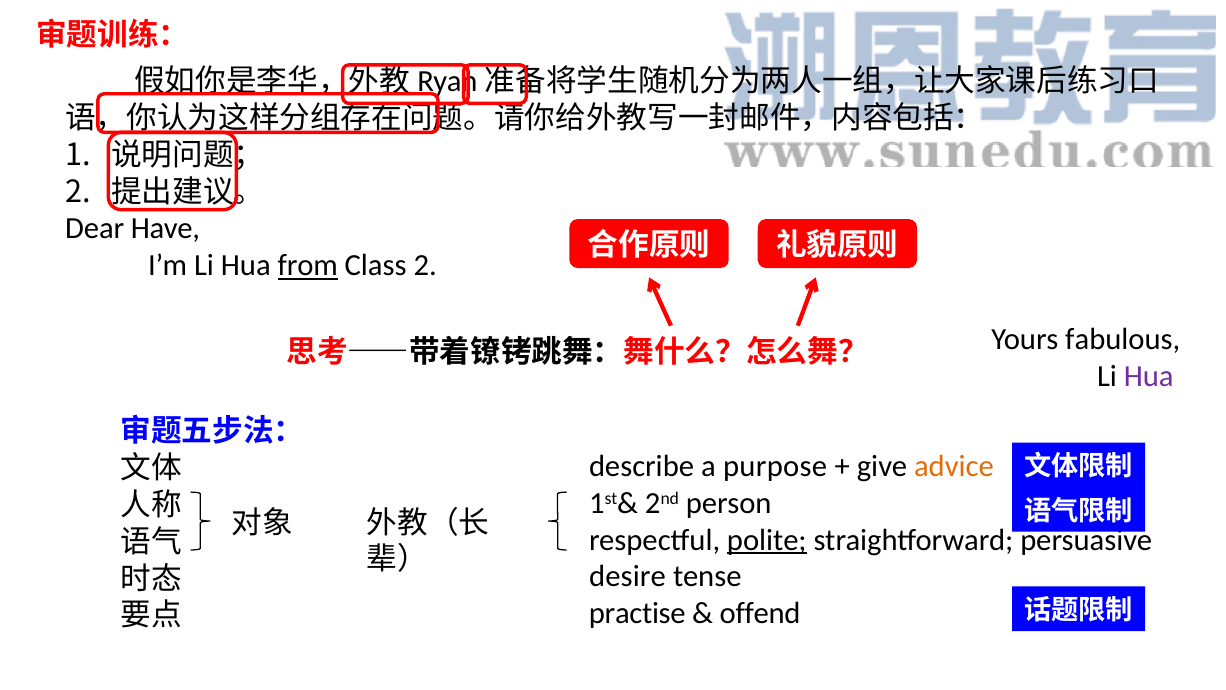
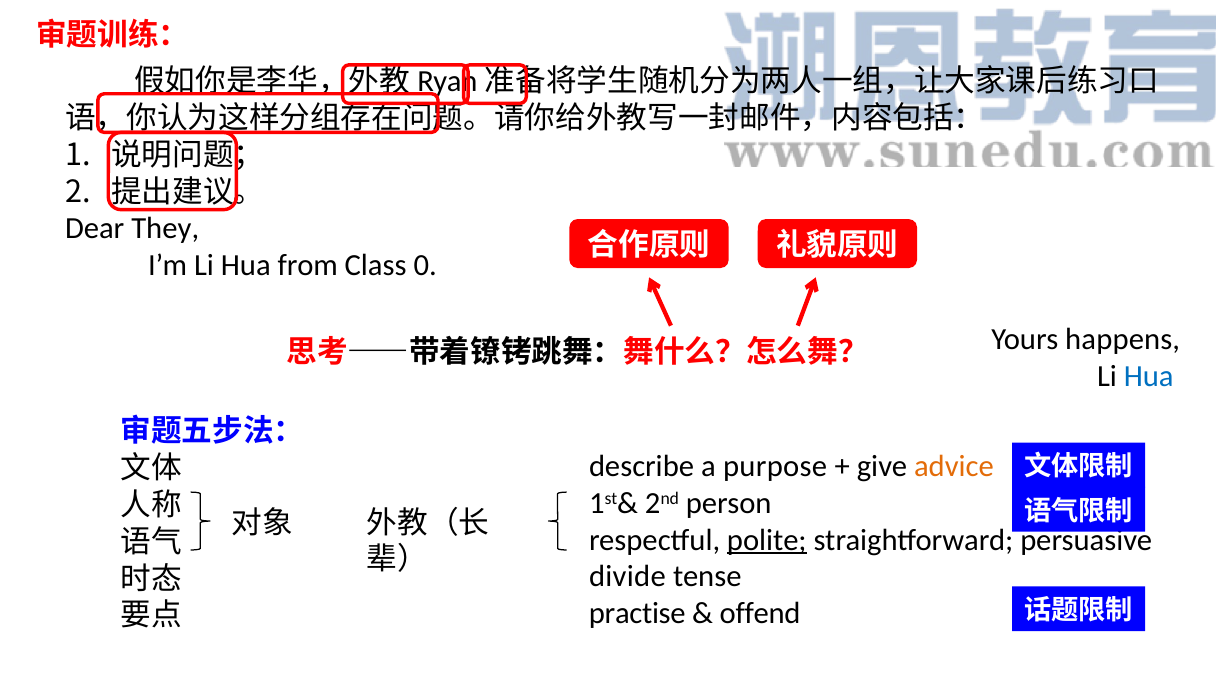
Have: Have -> They
from underline: present -> none
Class 2: 2 -> 0
fabulous: fabulous -> happens
Hua at (1149, 376) colour: purple -> blue
desire: desire -> divide
